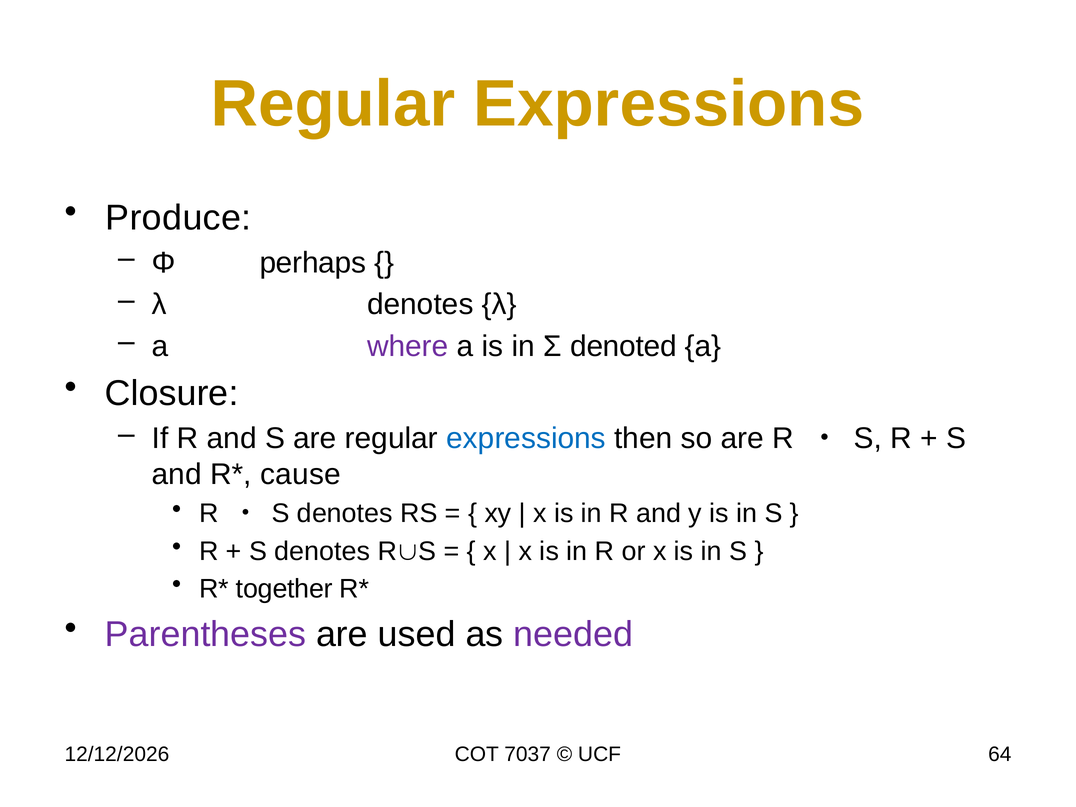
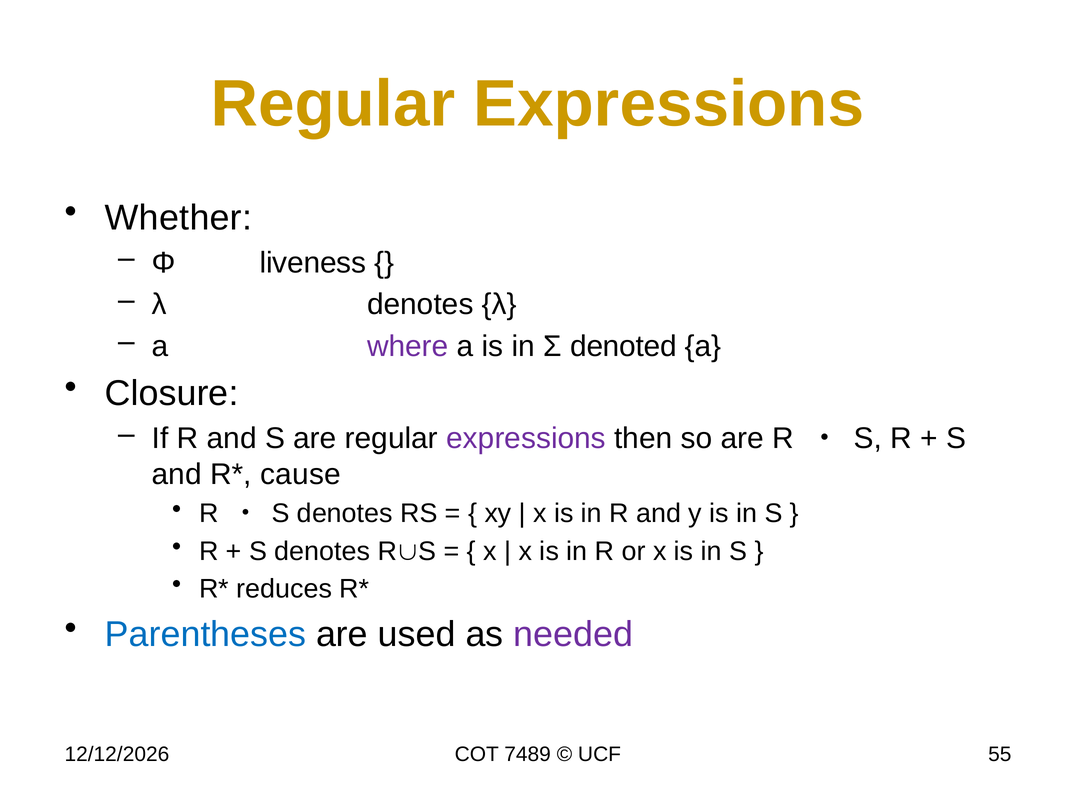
Produce: Produce -> Whether
perhaps: perhaps -> liveness
expressions at (526, 438) colour: blue -> purple
together: together -> reduces
Parentheses colour: purple -> blue
7037: 7037 -> 7489
64: 64 -> 55
